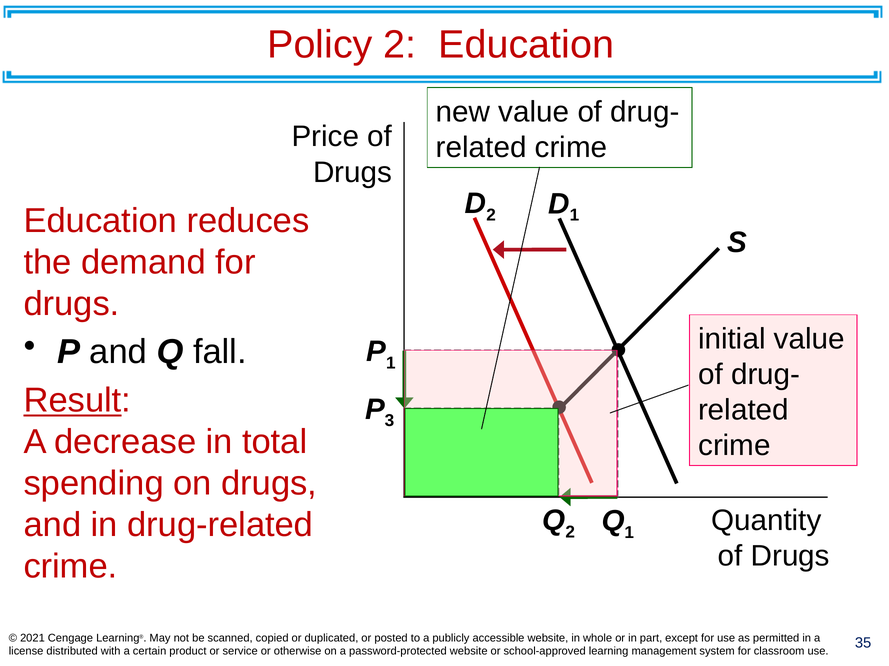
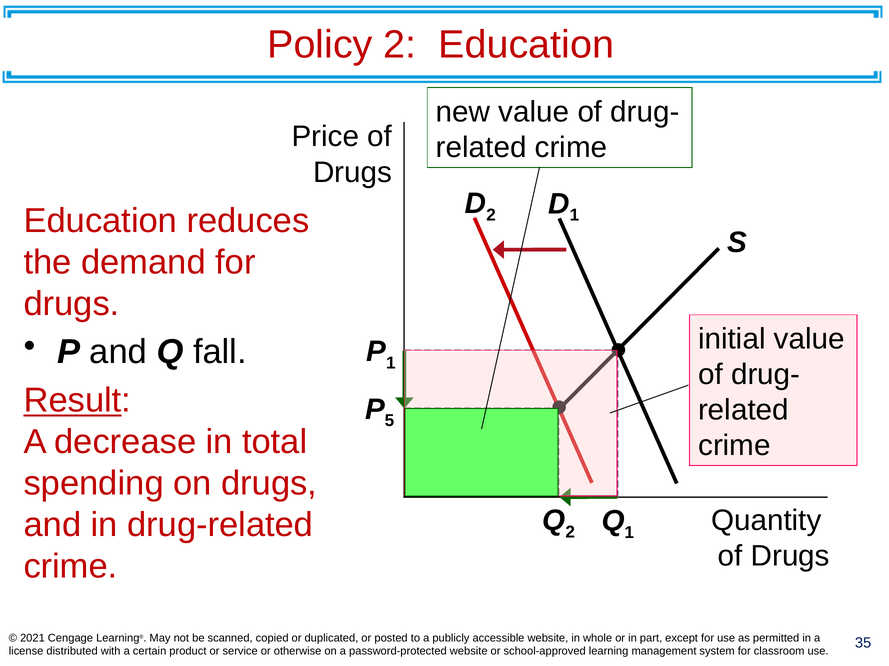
3: 3 -> 5
